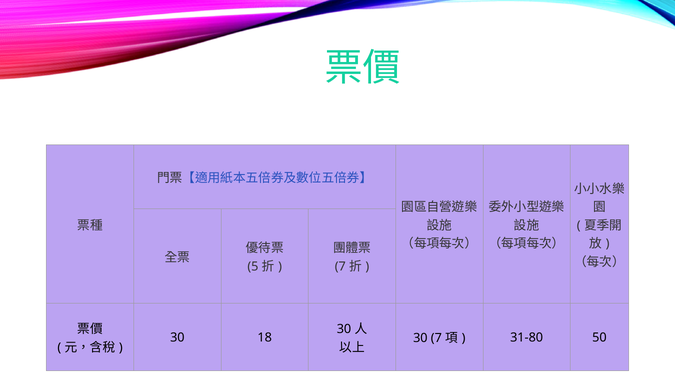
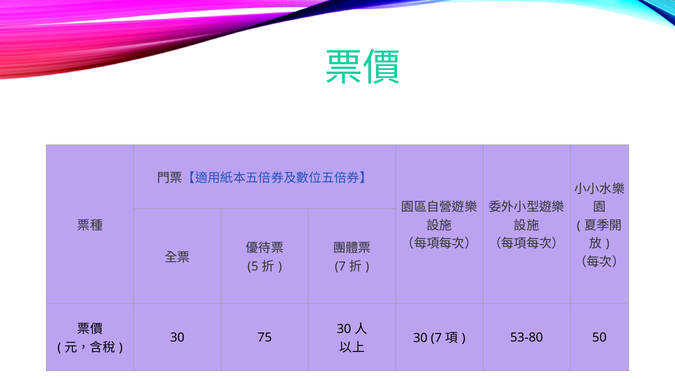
18: 18 -> 75
31-80: 31-80 -> 53-80
